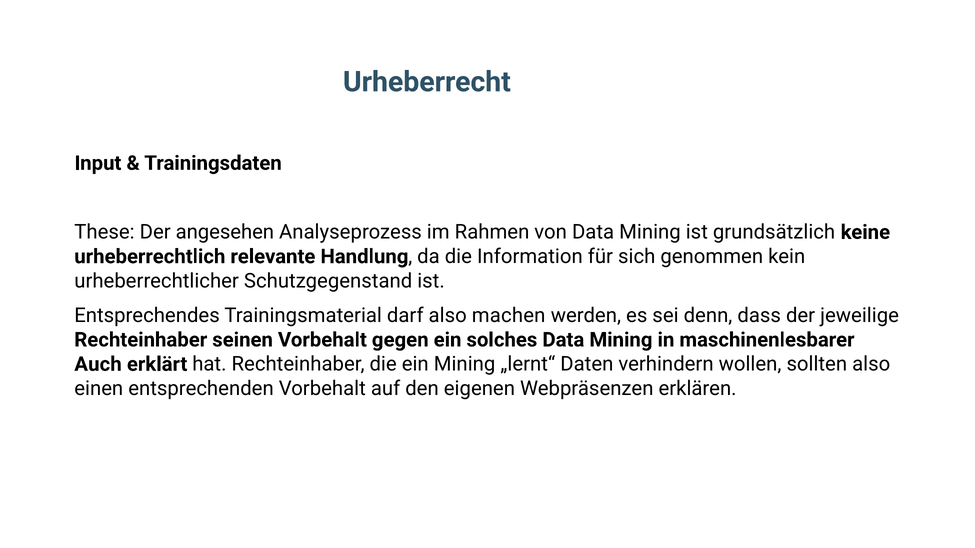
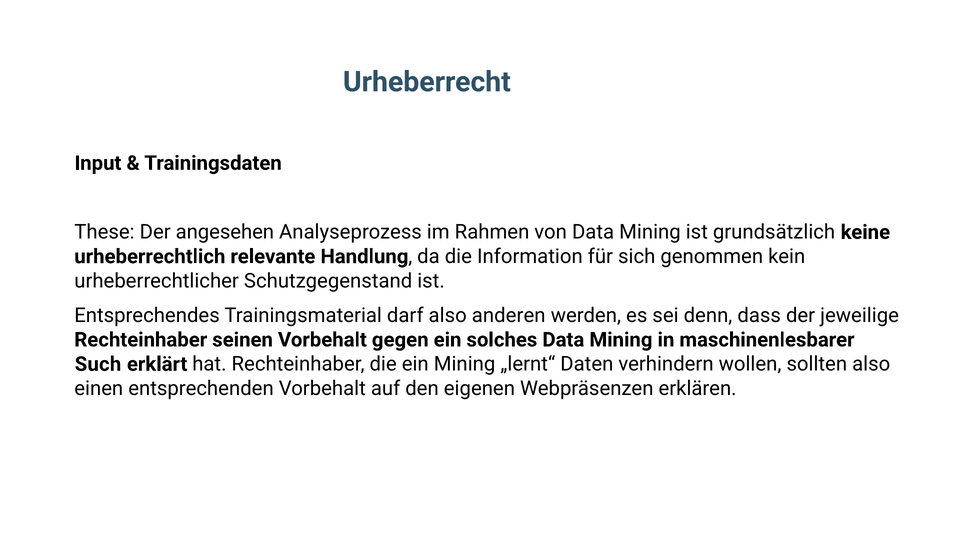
machen: machen -> anderen
Auch: Auch -> Such
